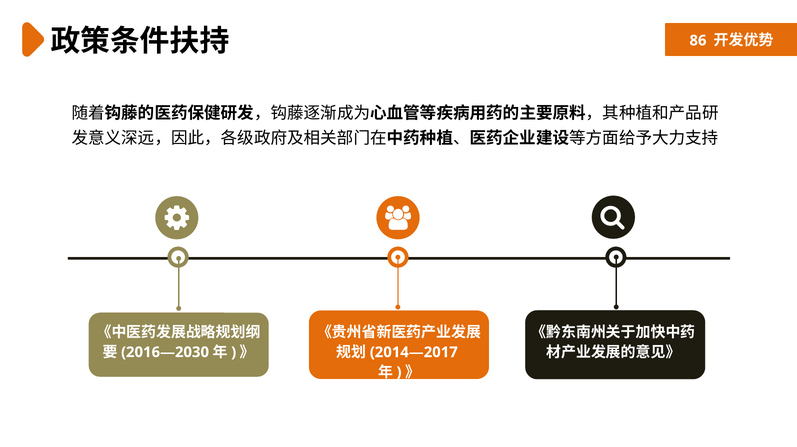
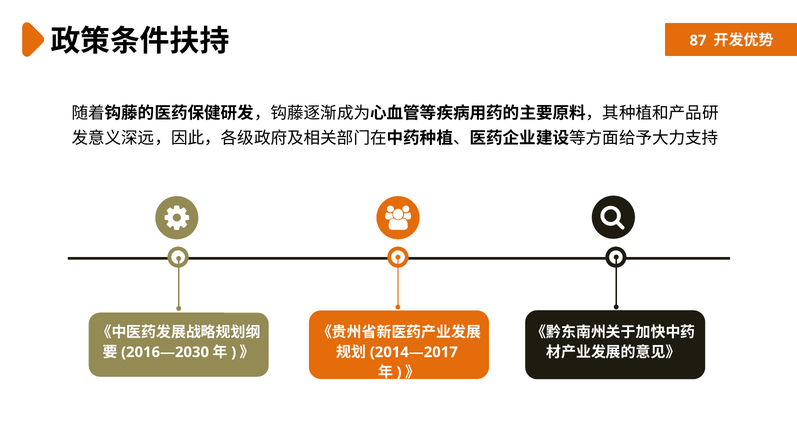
86: 86 -> 87
